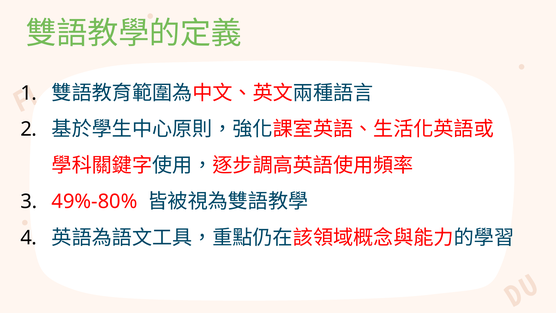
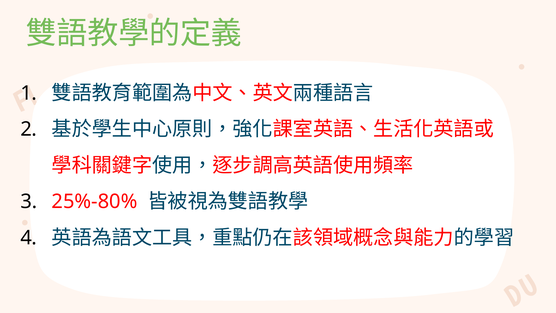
49%-80%: 49%-80% -> 25%-80%
